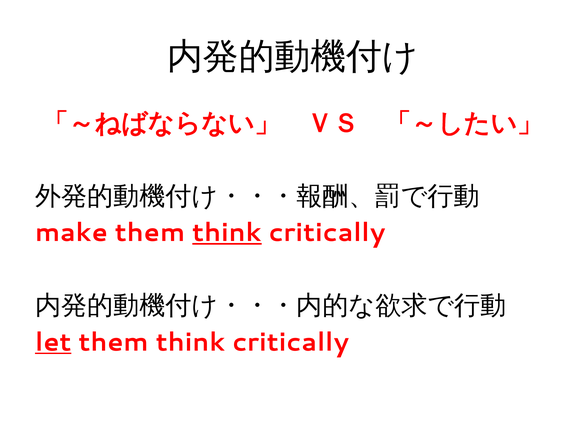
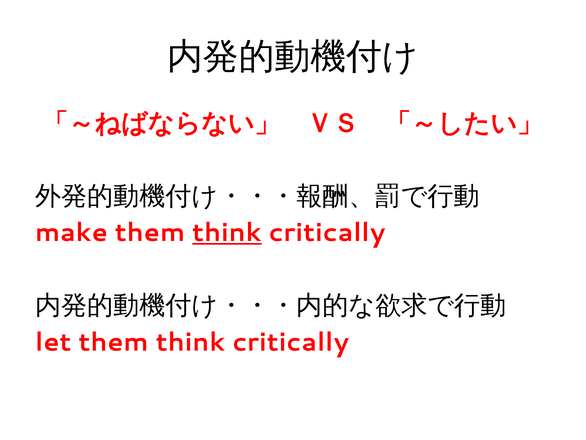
let underline: present -> none
